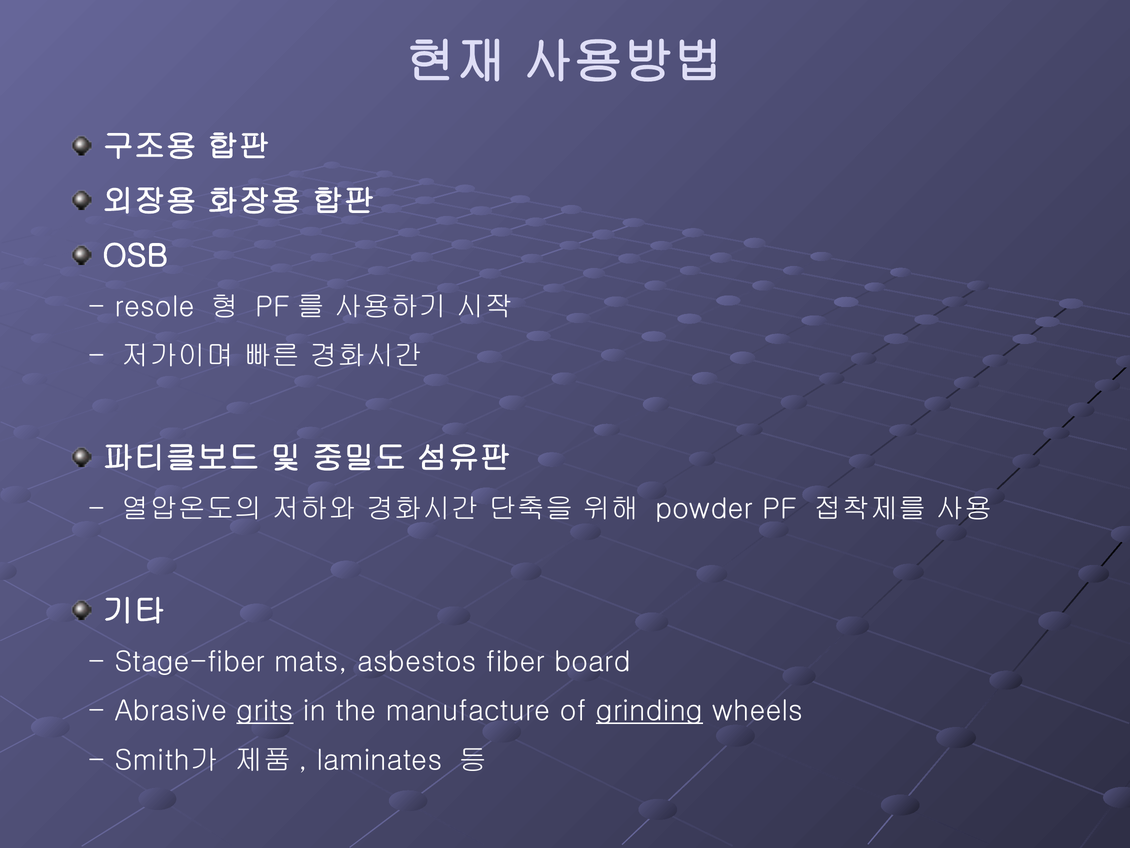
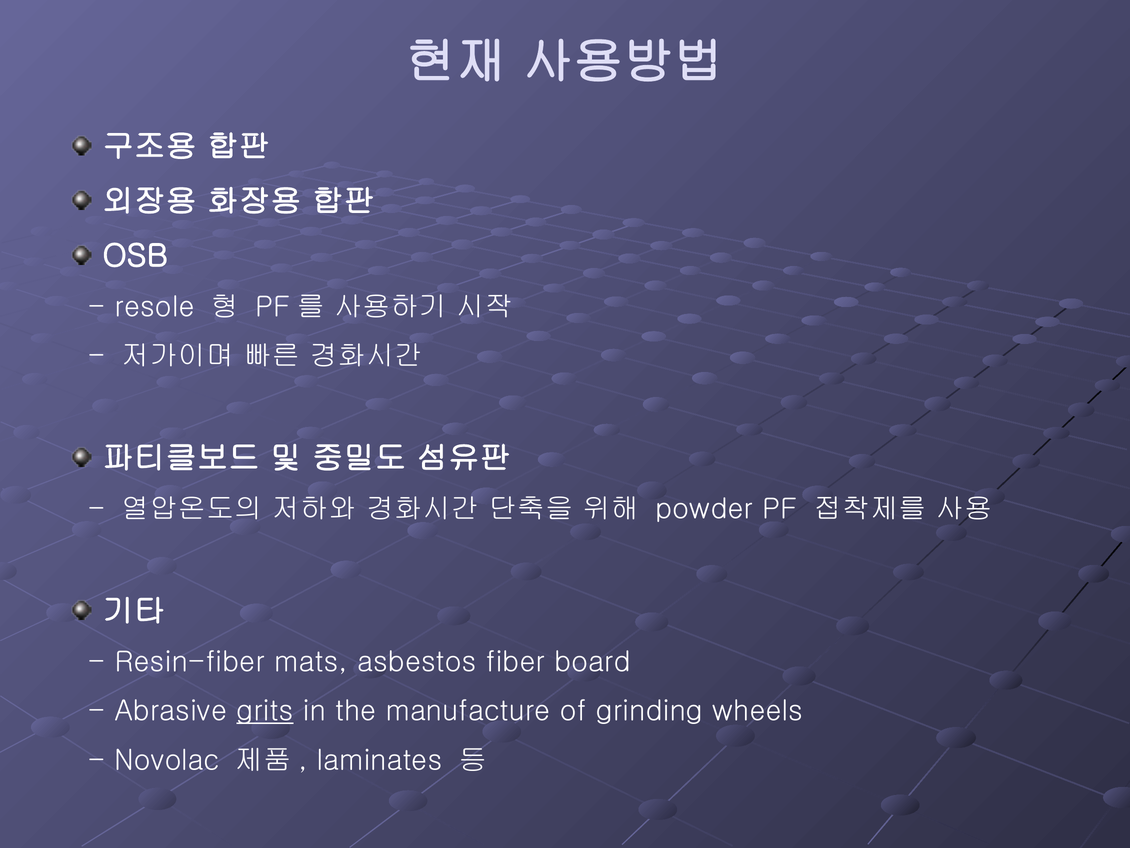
Stage-fiber: Stage-fiber -> Resin-fiber
grinding underline: present -> none
Smith가: Smith가 -> Novolac
